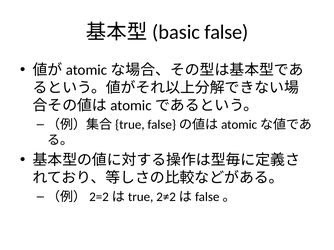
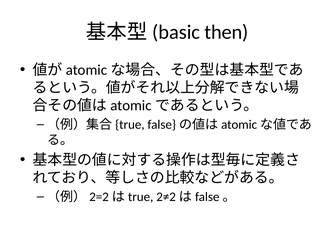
false: false -> then
